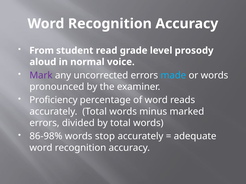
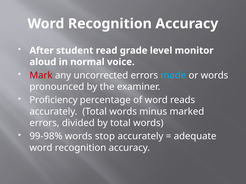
From: From -> After
prosody: prosody -> monitor
Mark colour: purple -> red
86-98%: 86-98% -> 99-98%
